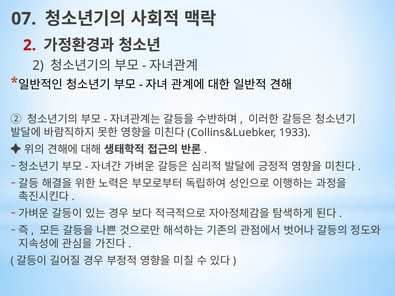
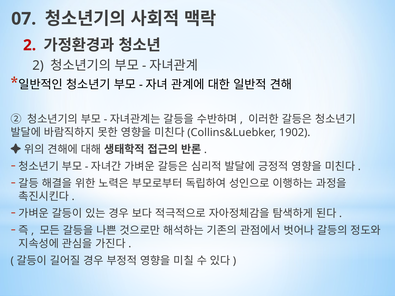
1933: 1933 -> 1902
